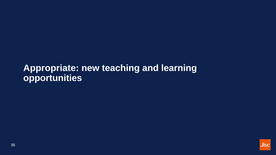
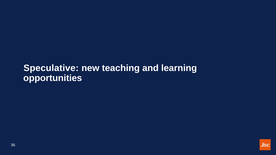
Appropriate: Appropriate -> Speculative
